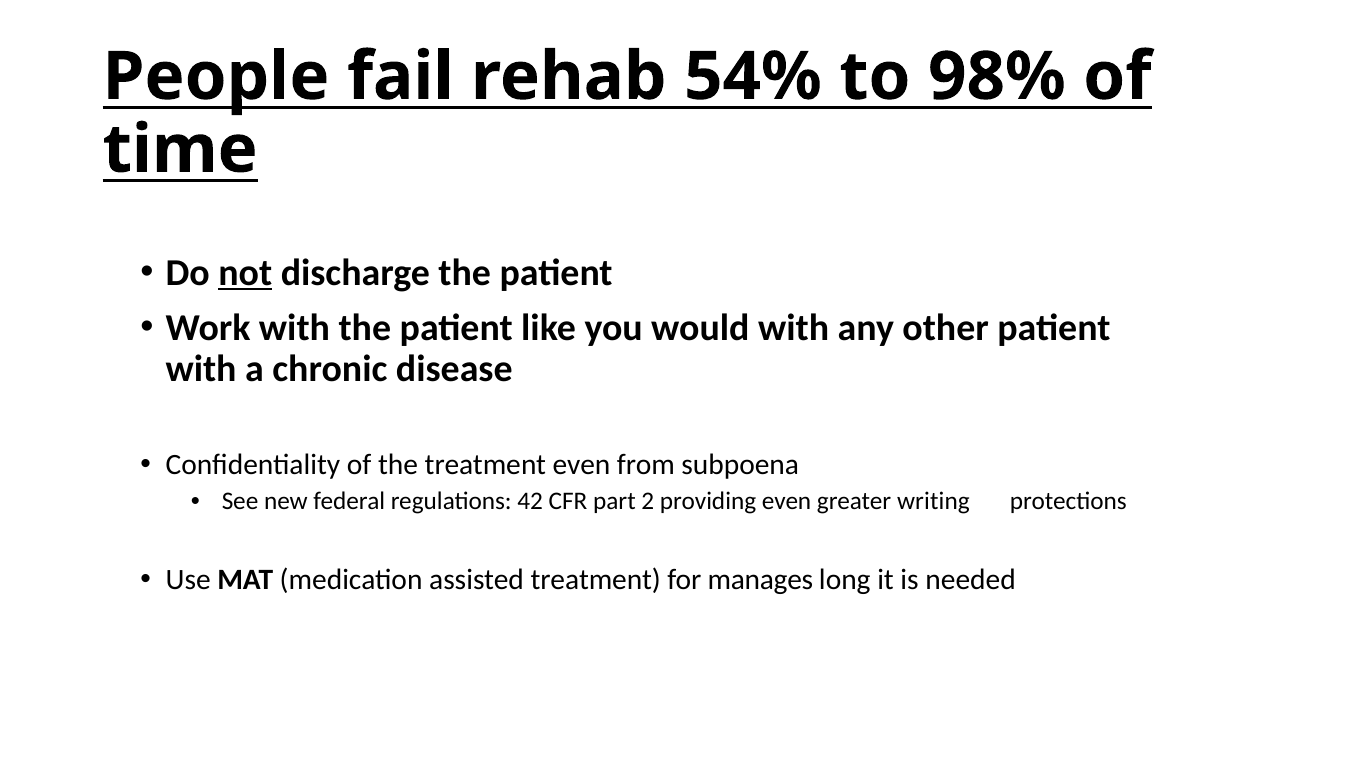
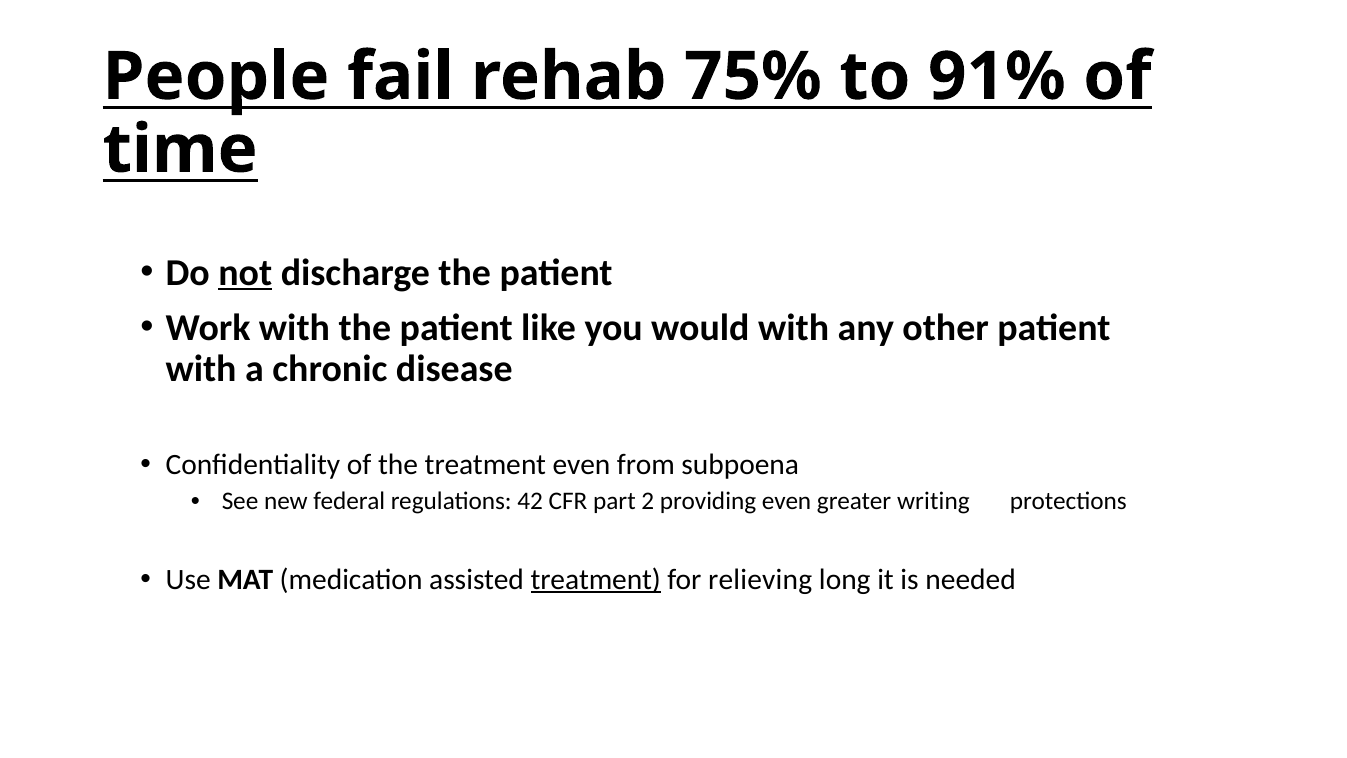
54%: 54% -> 75%
98%: 98% -> 91%
treatment at (596, 579) underline: none -> present
manages: manages -> relieving
